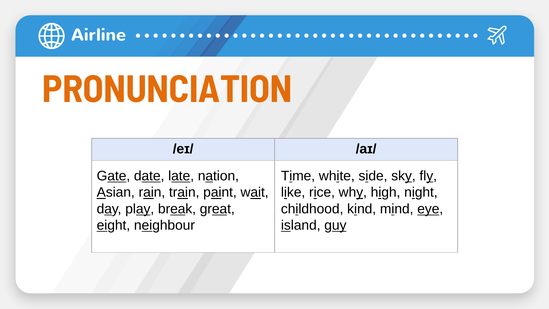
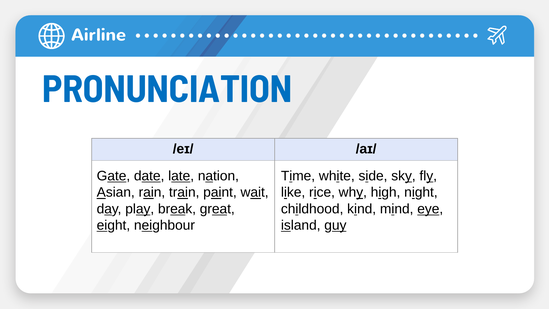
PRONUNCIATION colour: orange -> blue
